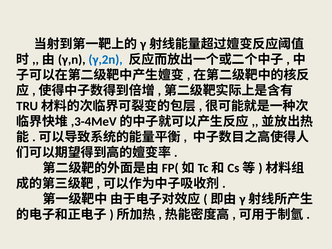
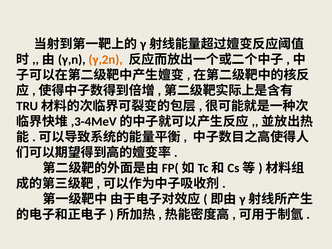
γ,2n colour: blue -> orange
